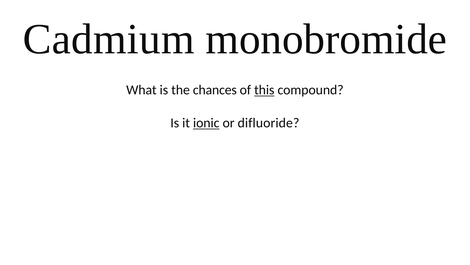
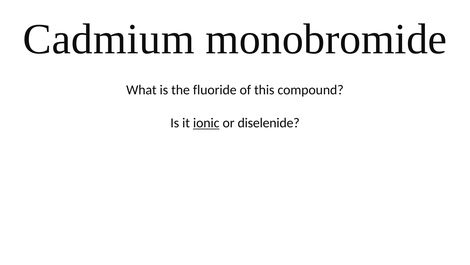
chances: chances -> fluoride
this underline: present -> none
difluoride: difluoride -> diselenide
